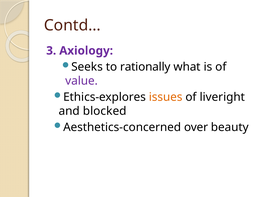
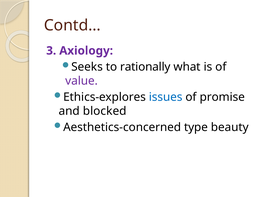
issues colour: orange -> blue
liveright: liveright -> promise
over: over -> type
